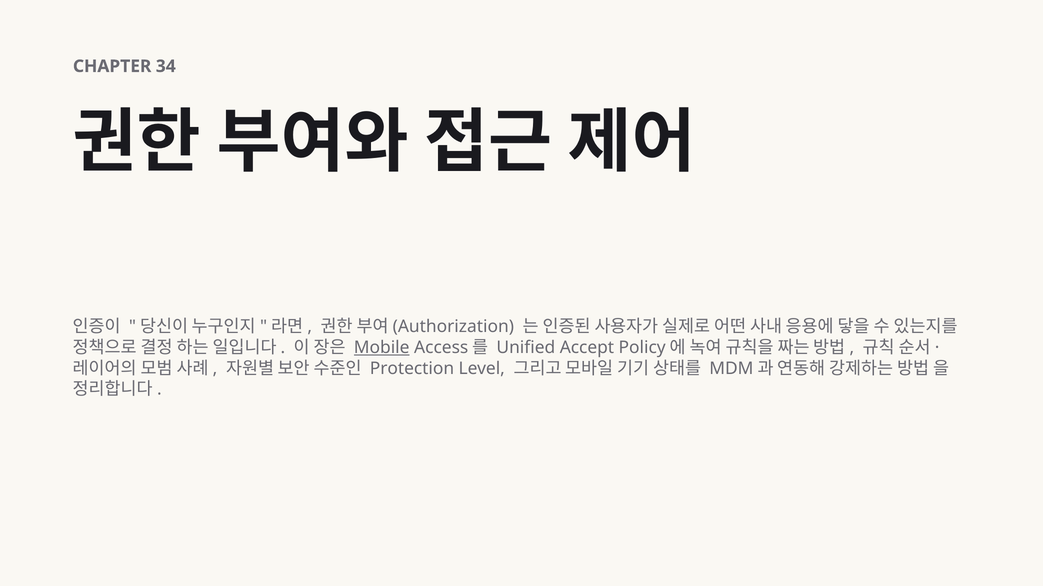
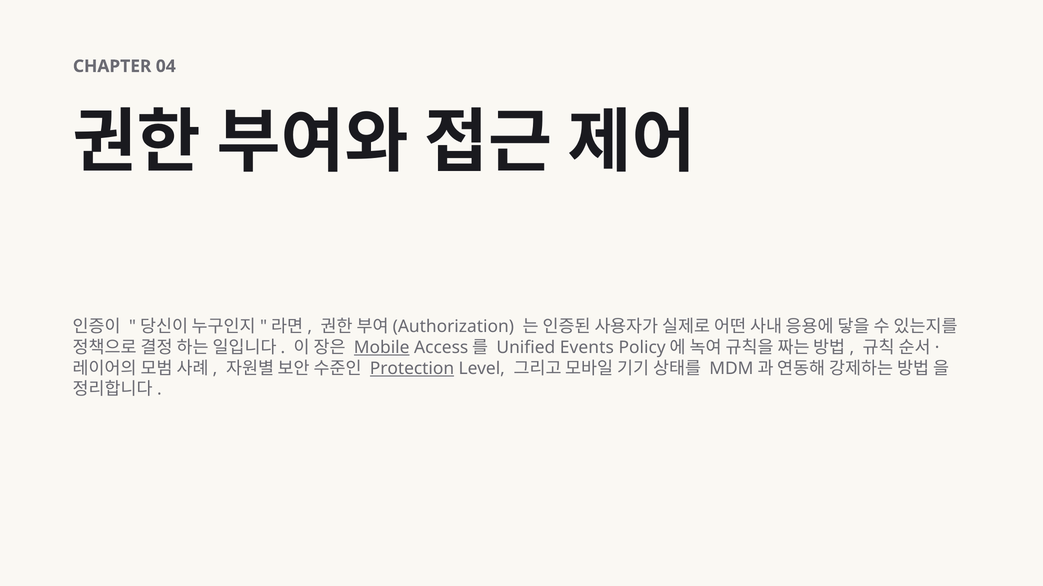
34: 34 -> 04
Accept: Accept -> Events
Protection underline: none -> present
